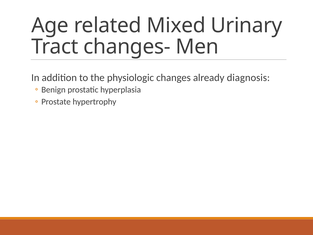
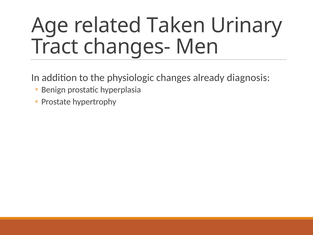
Mixed: Mixed -> Taken
